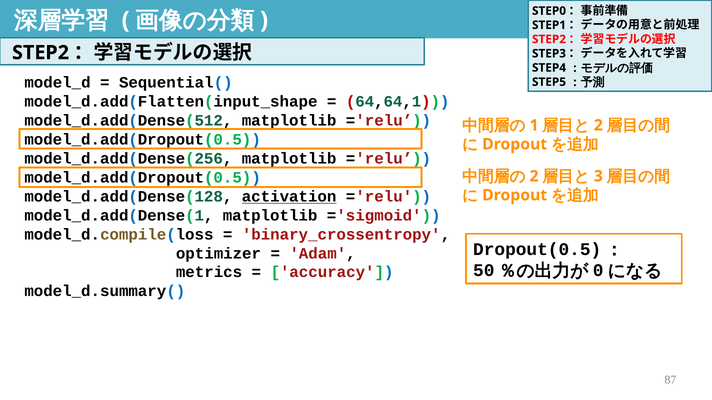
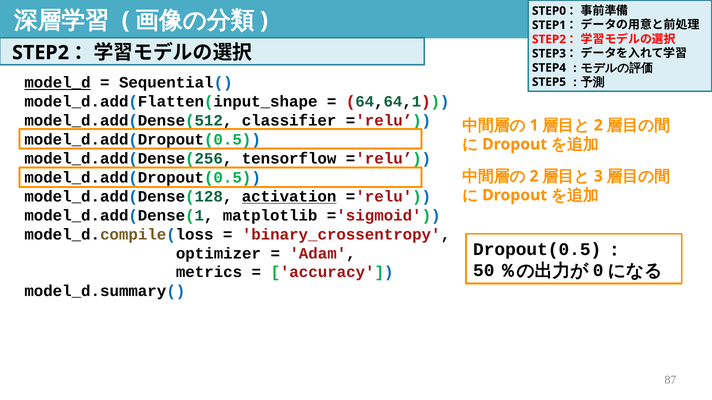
model_d underline: none -> present
model_d.add(Dense(512 matplotlib: matplotlib -> classifier
model_d.add(Dense(256 matplotlib: matplotlib -> tensorflow
